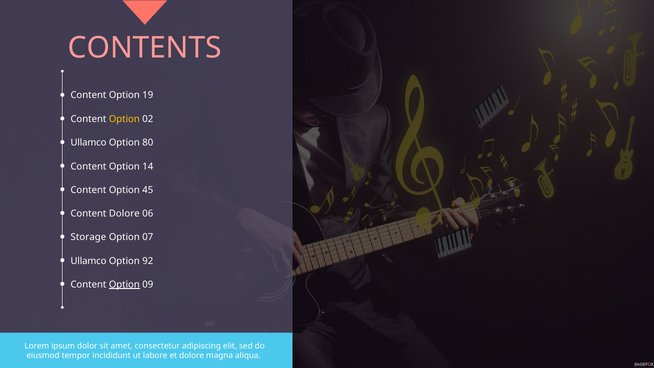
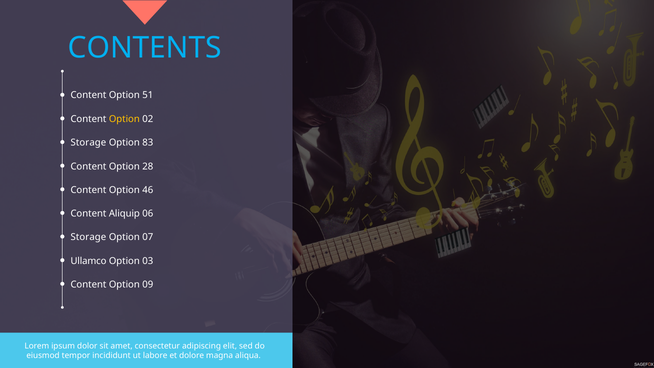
CONTENTS colour: pink -> light blue
19: 19 -> 51
Ullamco at (88, 143): Ullamco -> Storage
80: 80 -> 83
14: 14 -> 28
45: 45 -> 46
Content Dolore: Dolore -> Aliquip
92: 92 -> 03
Option at (124, 284) underline: present -> none
